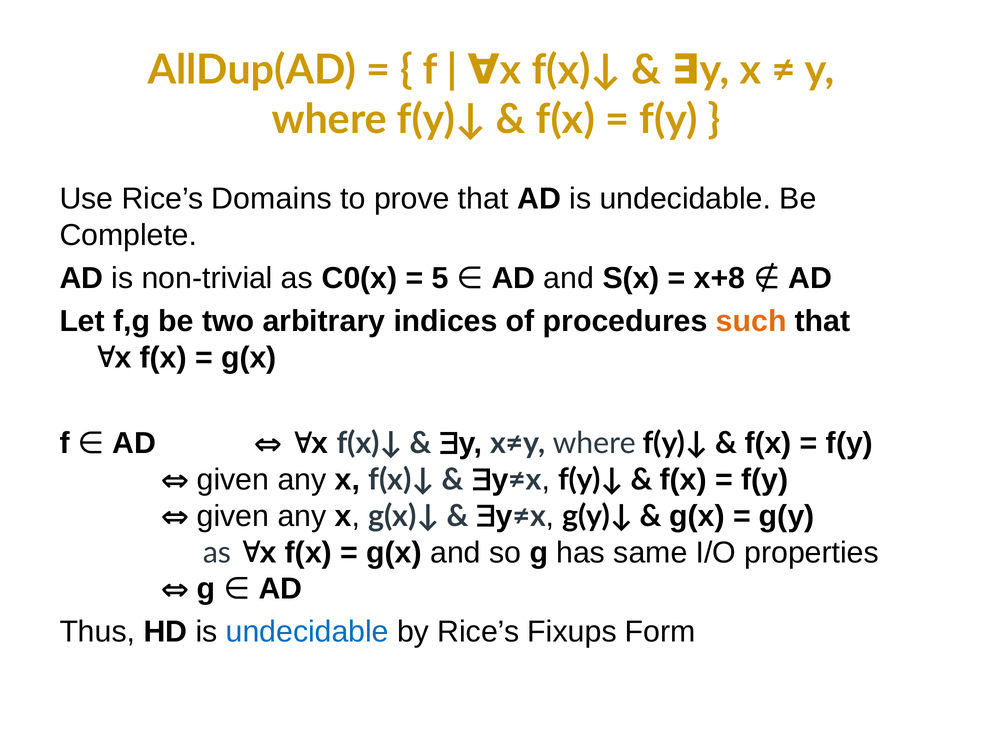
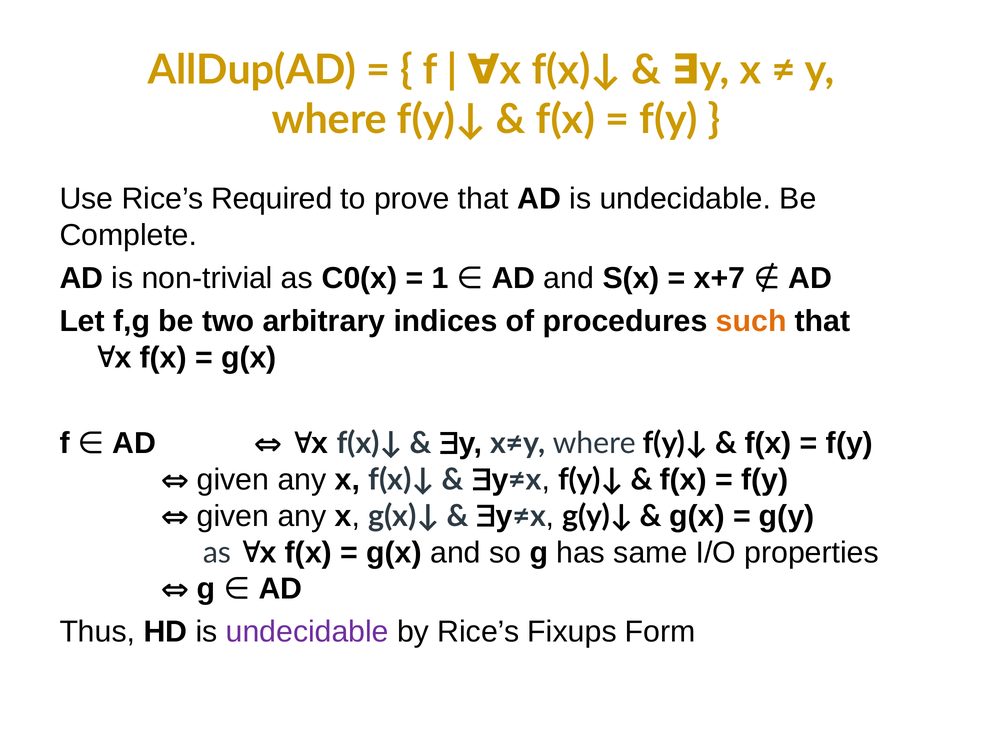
Domains: Domains -> Required
5: 5 -> 1
x+8: x+8 -> x+7
undecidable at (307, 632) colour: blue -> purple
